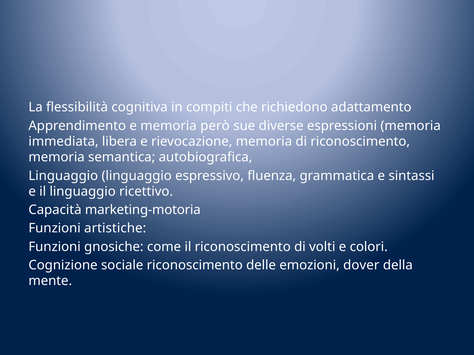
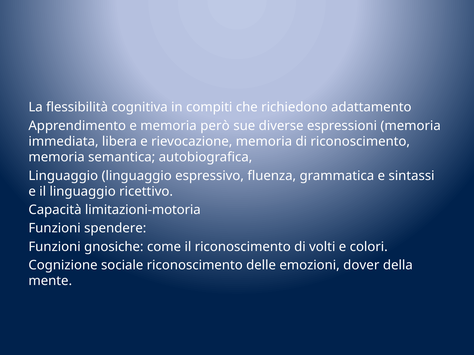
marketing-motoria: marketing-motoria -> limitazioni-motoria
artistiche: artistiche -> spendere
